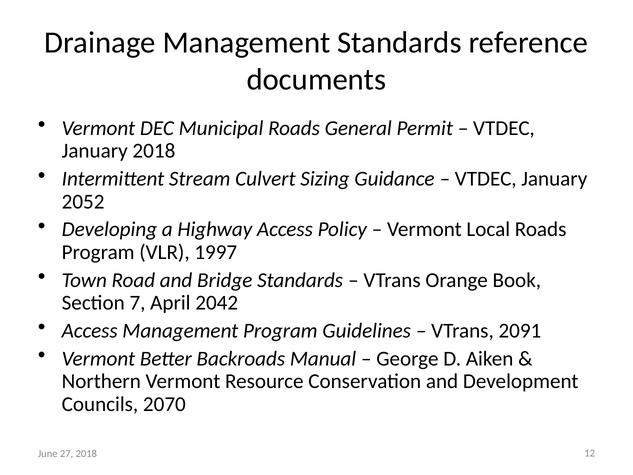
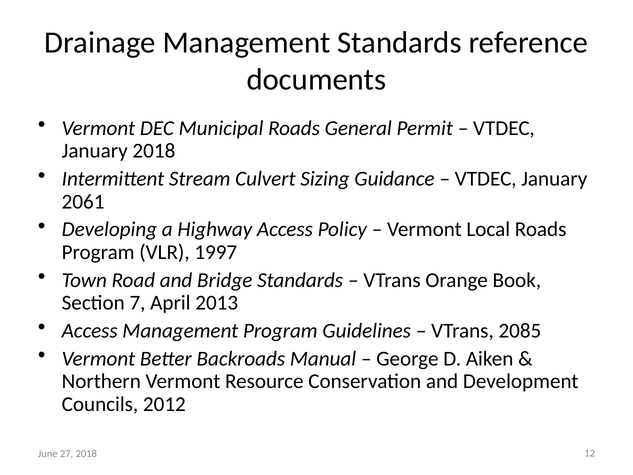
2052: 2052 -> 2061
2042: 2042 -> 2013
2091: 2091 -> 2085
2070: 2070 -> 2012
